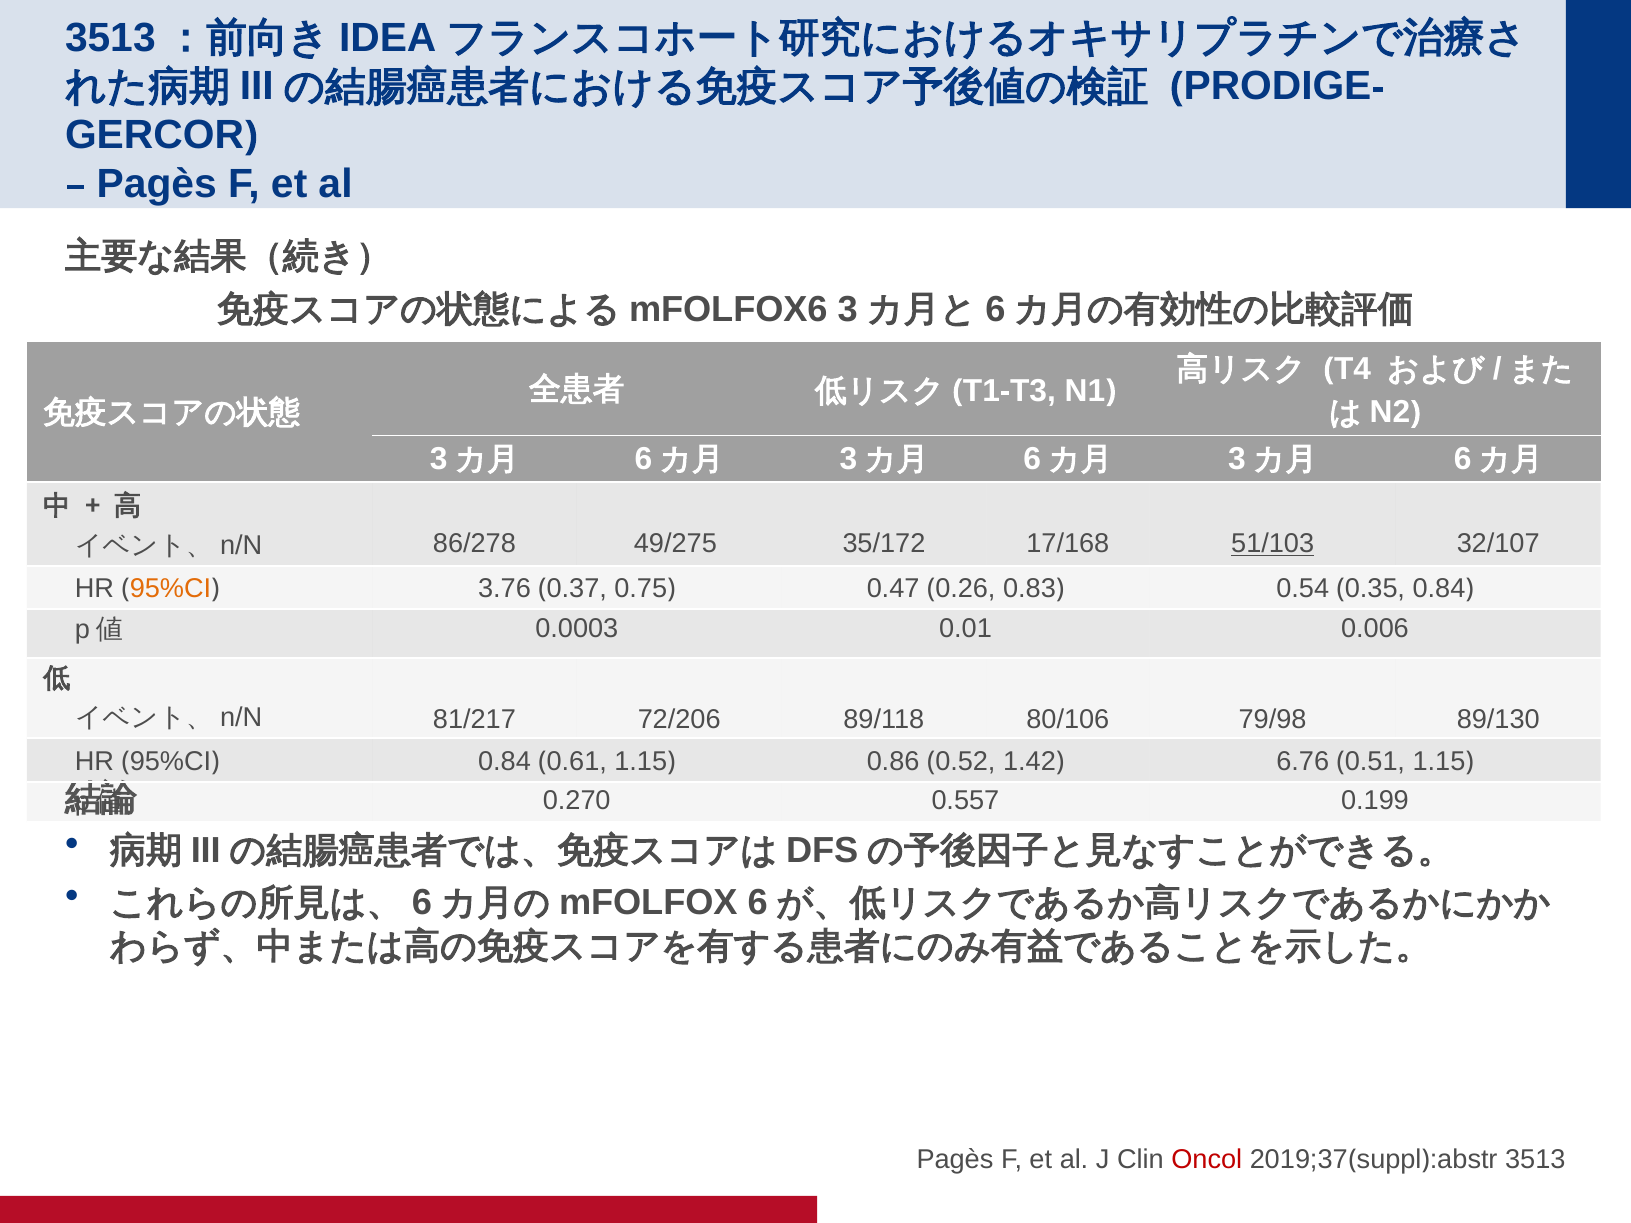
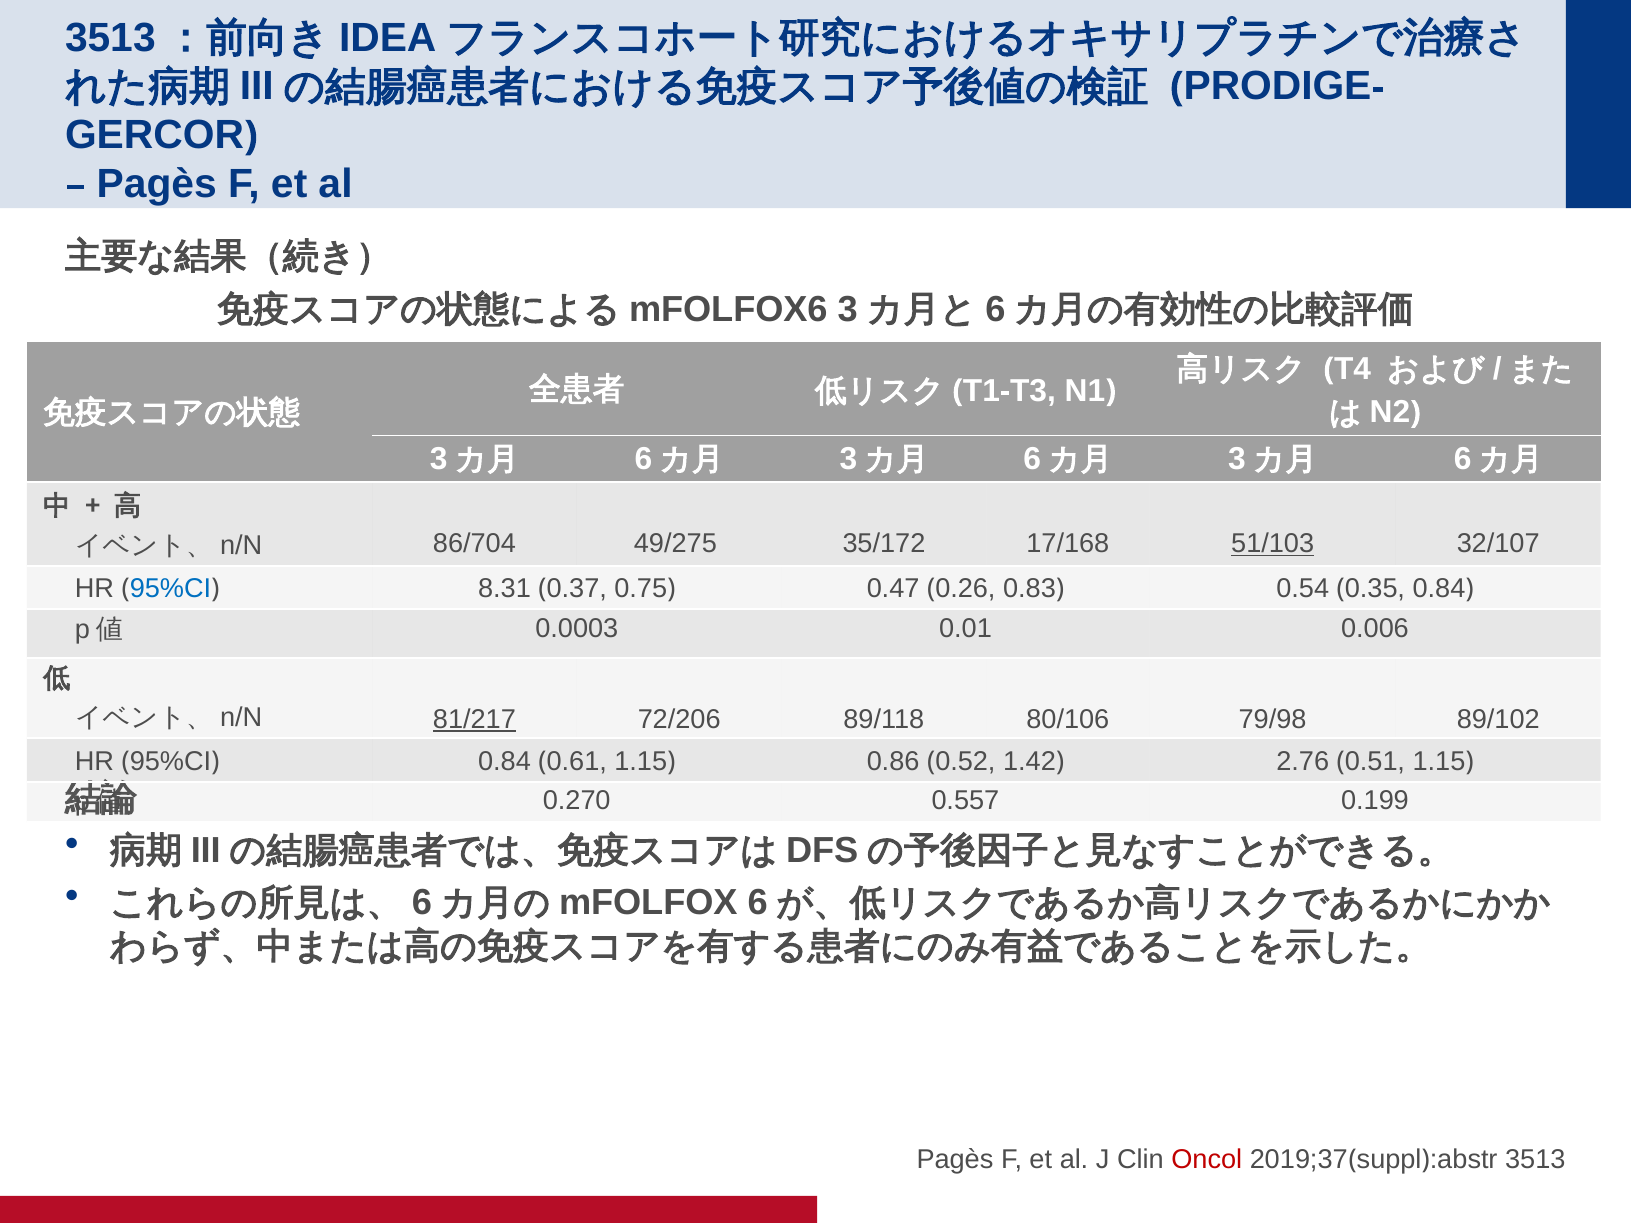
86/278: 86/278 -> 86/704
95%CI at (171, 589) colour: orange -> blue
3.76: 3.76 -> 8.31
81/217 underline: none -> present
89/130: 89/130 -> 89/102
6.76: 6.76 -> 2.76
